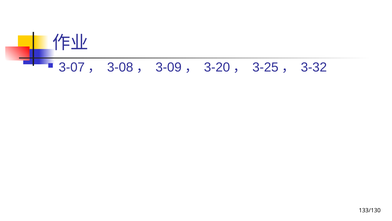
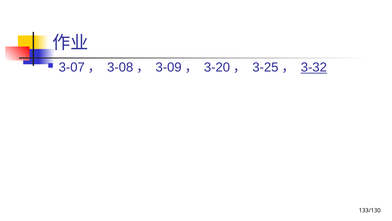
3-32 underline: none -> present
